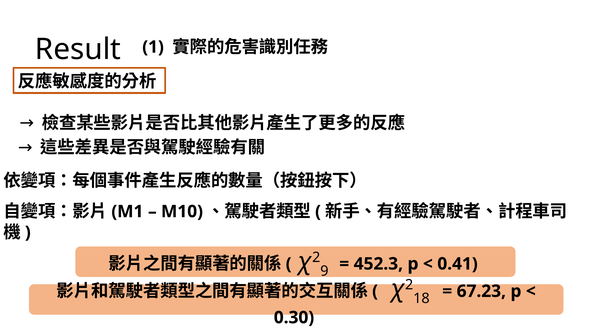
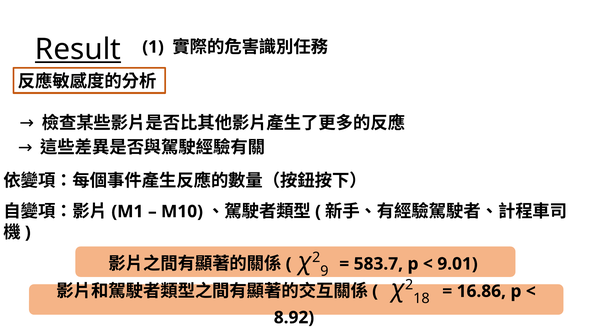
Result underline: none -> present
452.3: 452.3 -> 583.7
0.41: 0.41 -> 9.01
67.23: 67.23 -> 16.86
0.30: 0.30 -> 8.92
